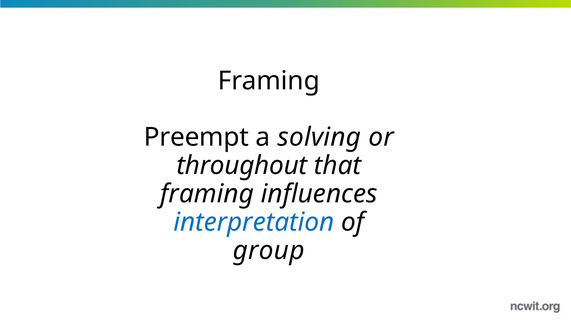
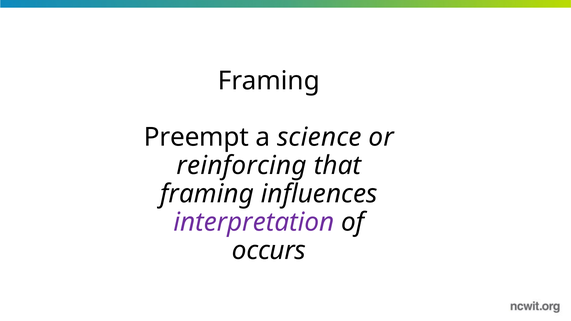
solving: solving -> science
throughout: throughout -> reinforcing
interpretation colour: blue -> purple
group: group -> occurs
